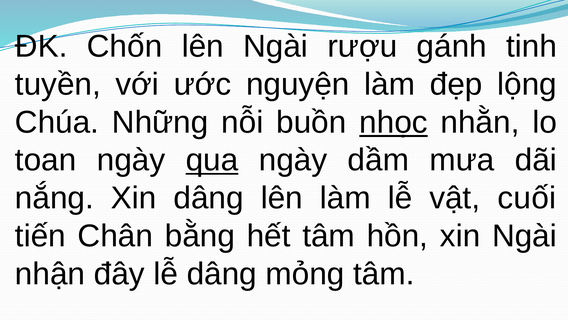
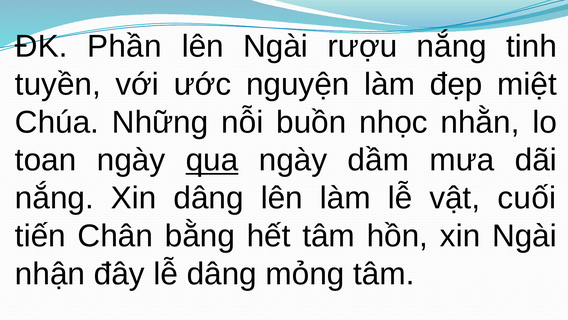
Chốn: Chốn -> Phần
rượu gánh: gánh -> nắng
lộng: lộng -> miệt
nhọc underline: present -> none
